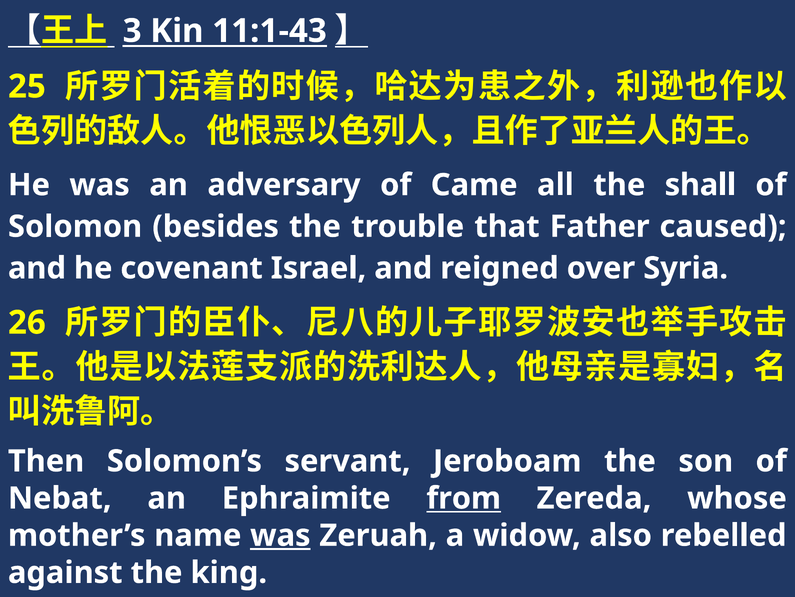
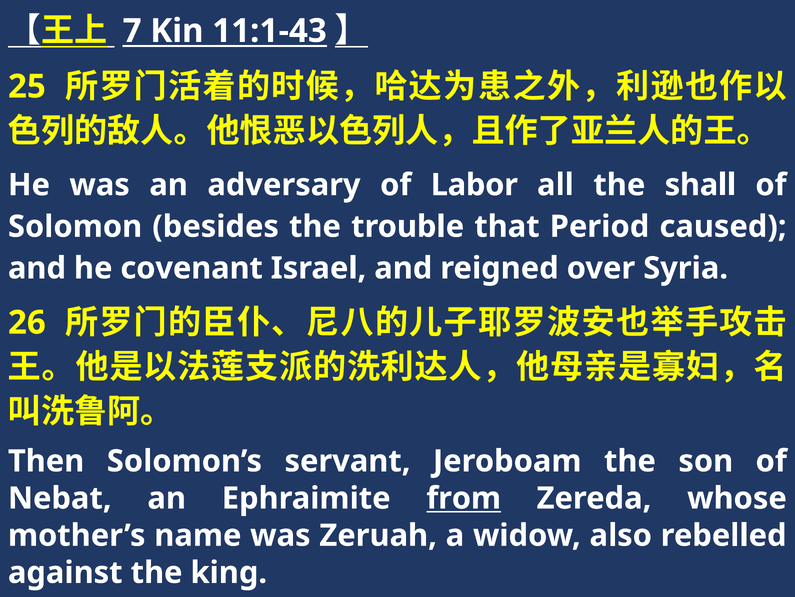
3: 3 -> 7
Came: Came -> Labor
Father: Father -> Period
was at (280, 535) underline: present -> none
